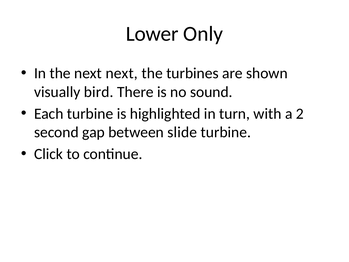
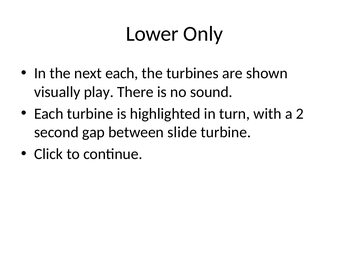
next next: next -> each
bird: bird -> play
